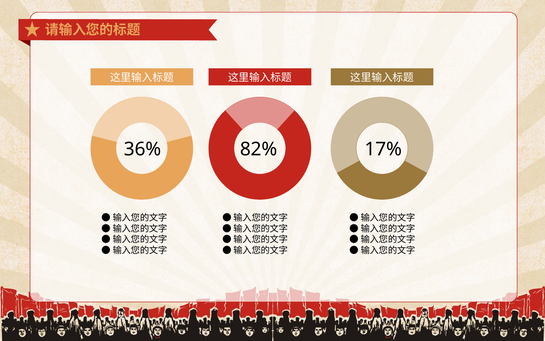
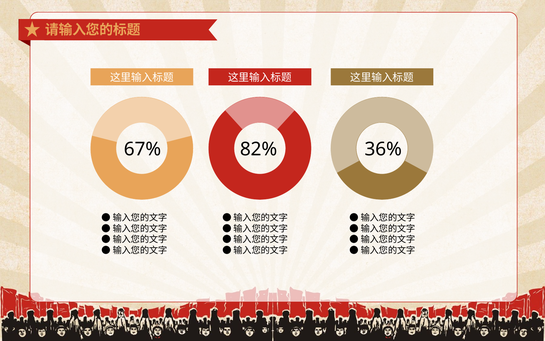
36%: 36% -> 67%
17%: 17% -> 36%
